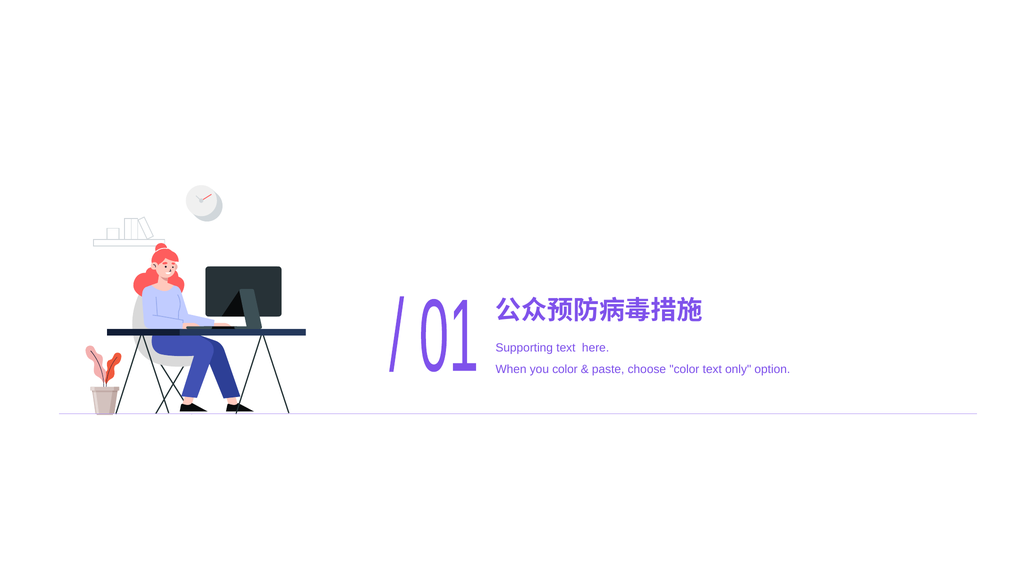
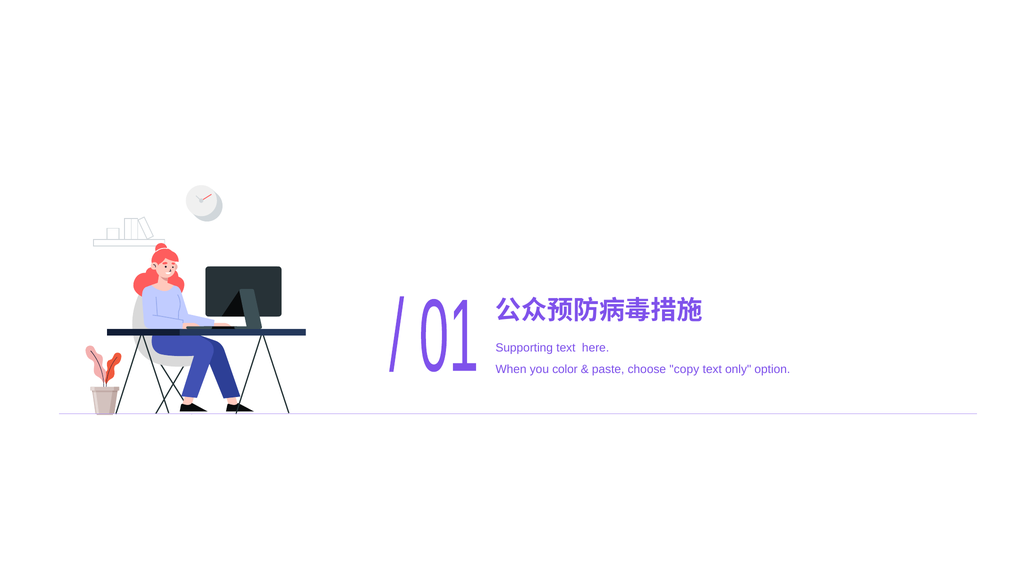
choose color: color -> copy
